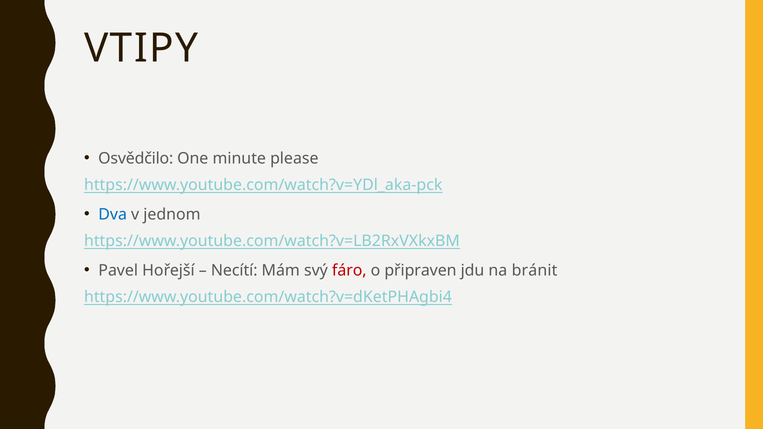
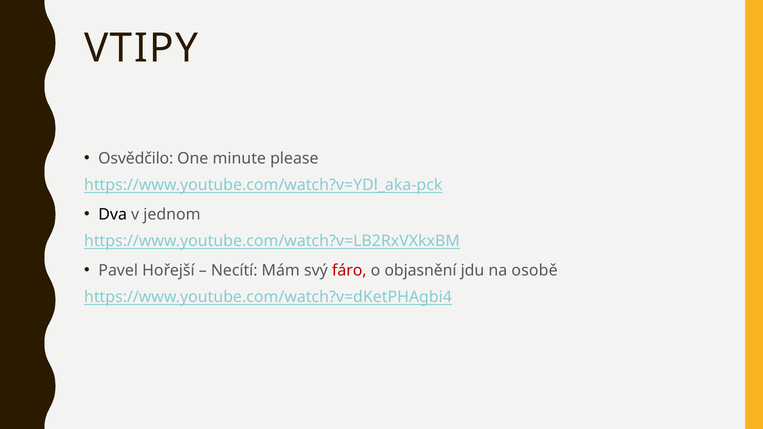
Dva colour: blue -> black
připraven: připraven -> objasnění
bránit: bránit -> osobě
